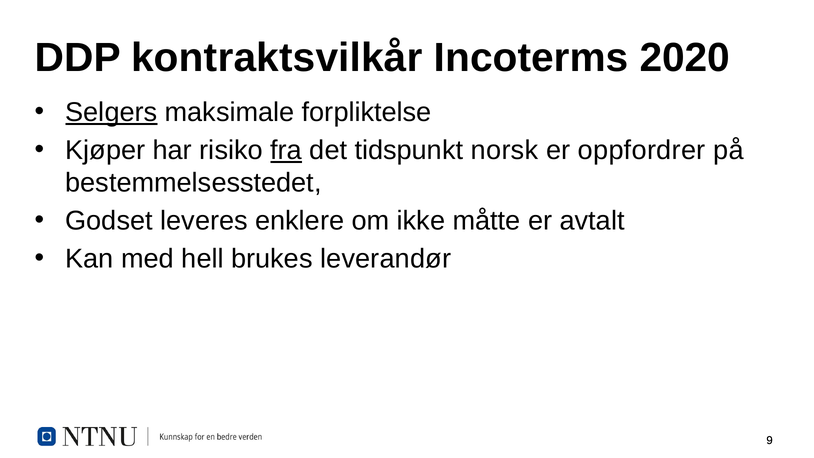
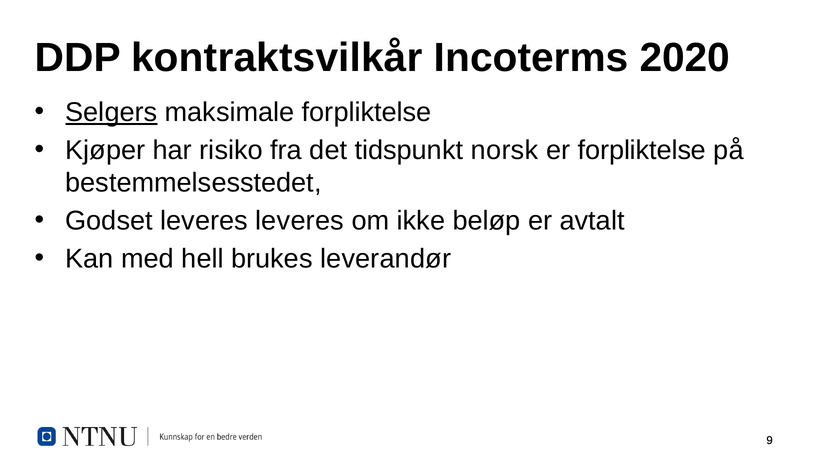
fra underline: present -> none
er oppfordrer: oppfordrer -> forpliktelse
leveres enklere: enklere -> leveres
måtte: måtte -> beløp
